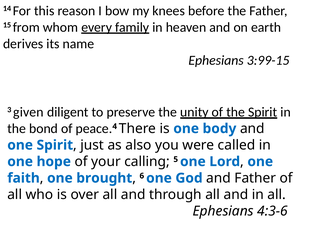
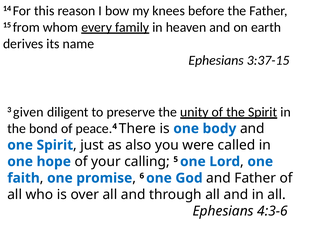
3:99-15: 3:99-15 -> 3:37-15
brought: brought -> promise
